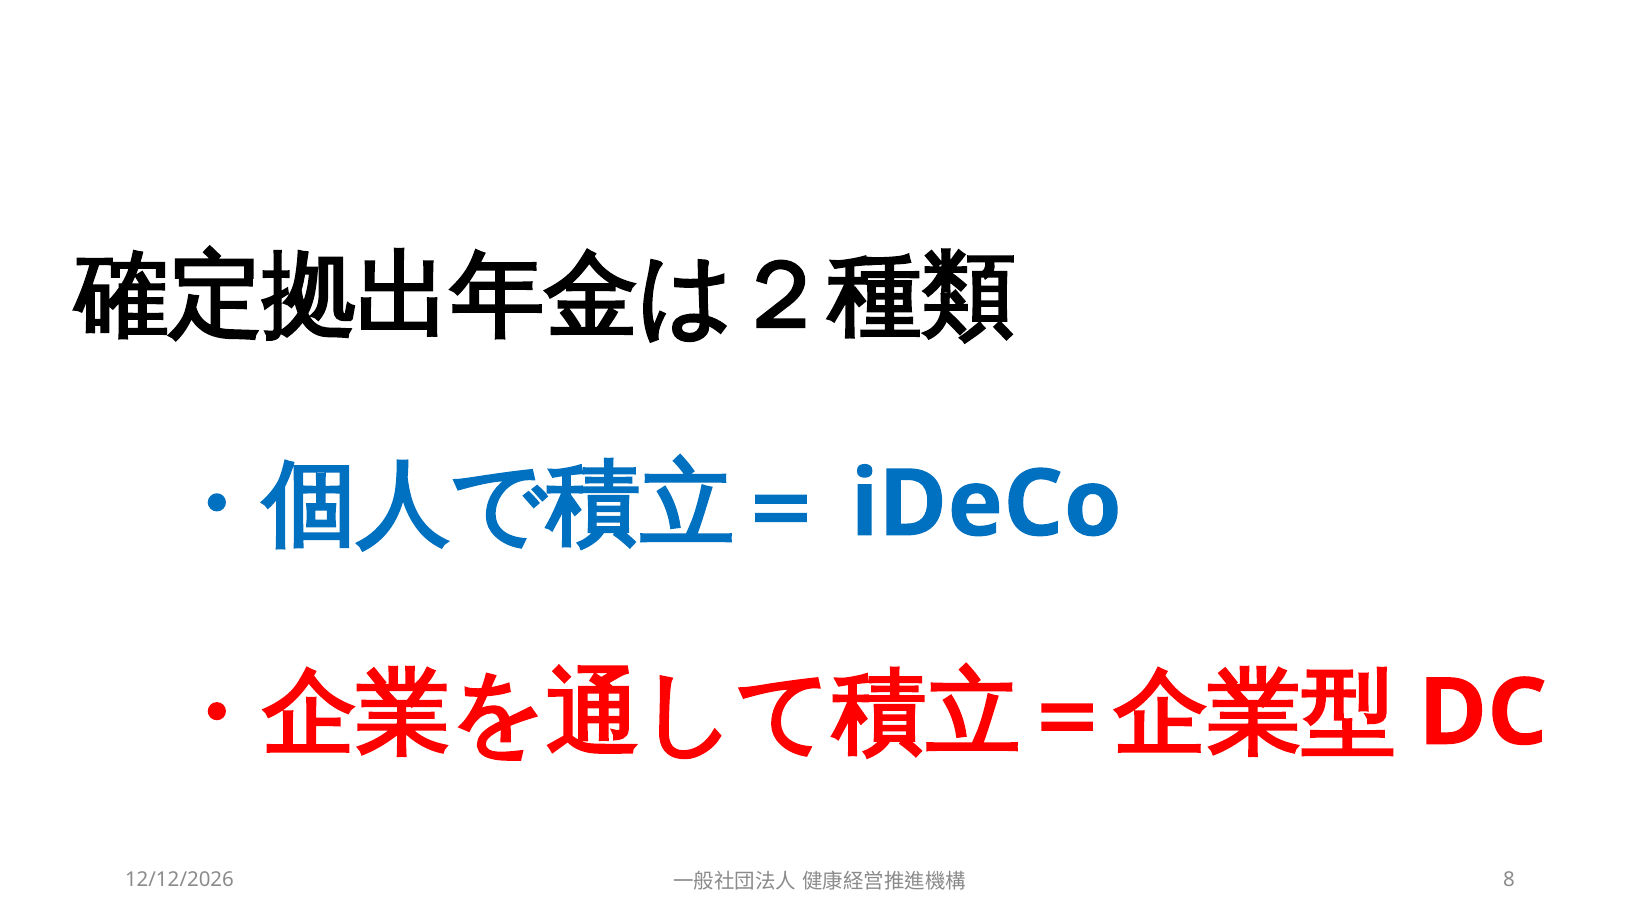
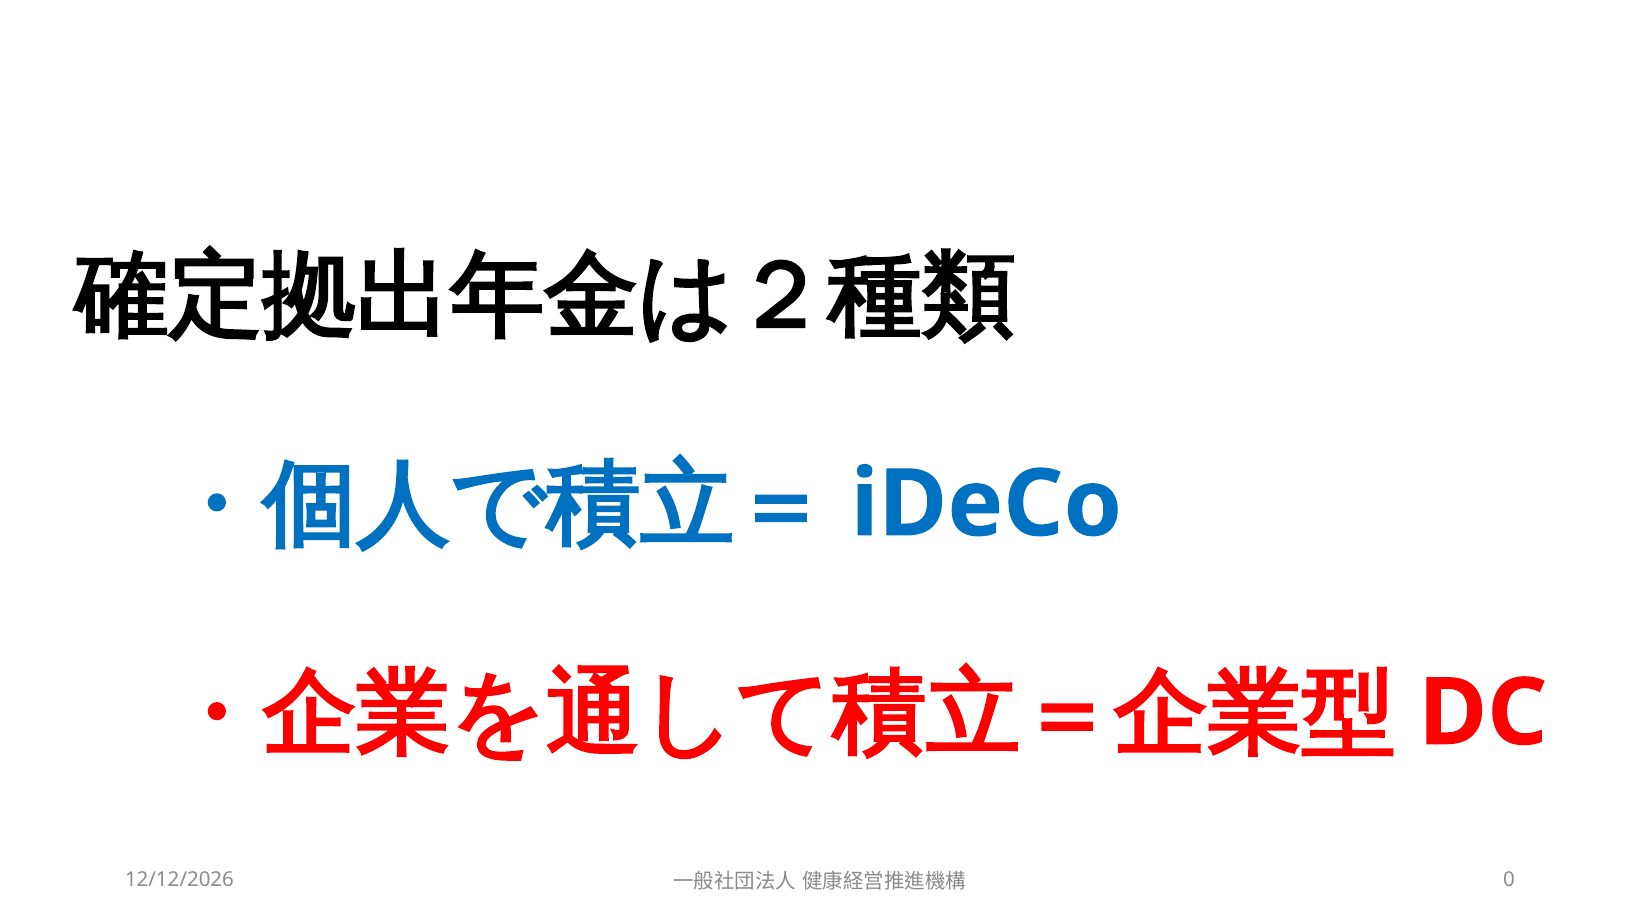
8: 8 -> 0
